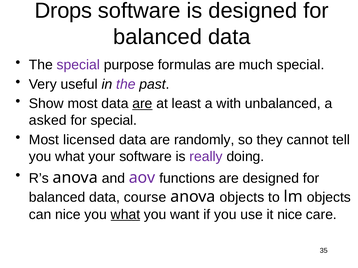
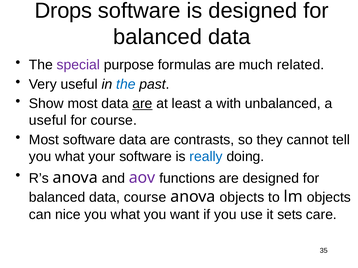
much special: special -> related
the at (126, 84) colour: purple -> blue
asked at (48, 121): asked -> useful
for special: special -> course
Most licensed: licensed -> software
randomly: randomly -> contrasts
really colour: purple -> blue
what at (125, 215) underline: present -> none
it nice: nice -> sets
